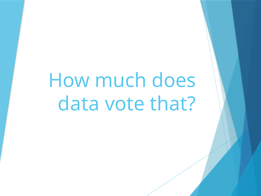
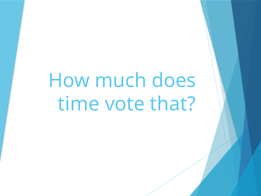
data: data -> time
